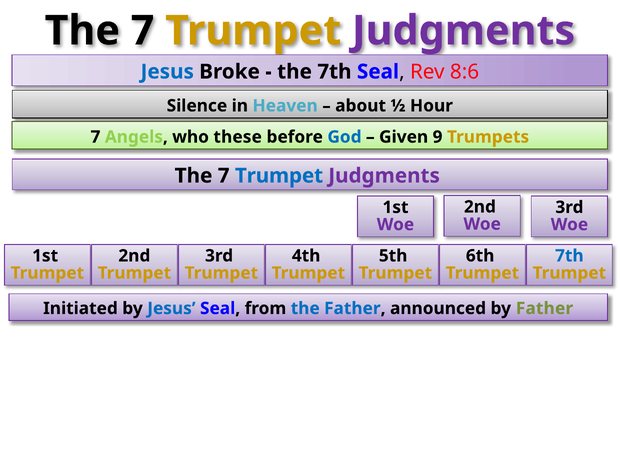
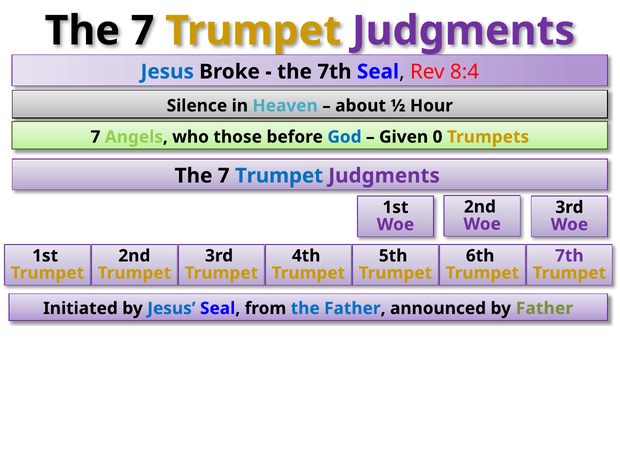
8:6: 8:6 -> 8:4
these: these -> those
9: 9 -> 0
7th at (569, 256) colour: blue -> purple
